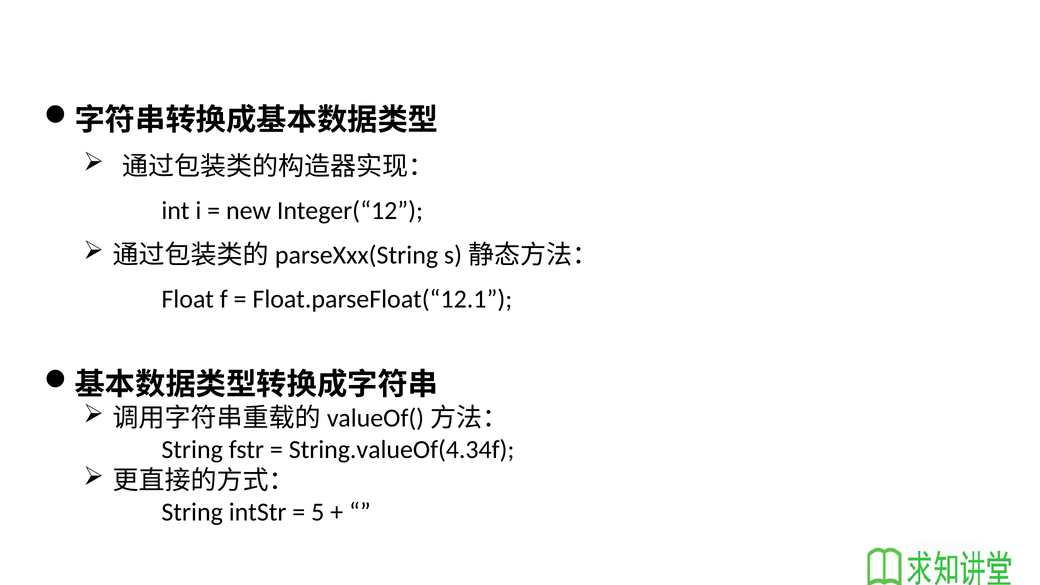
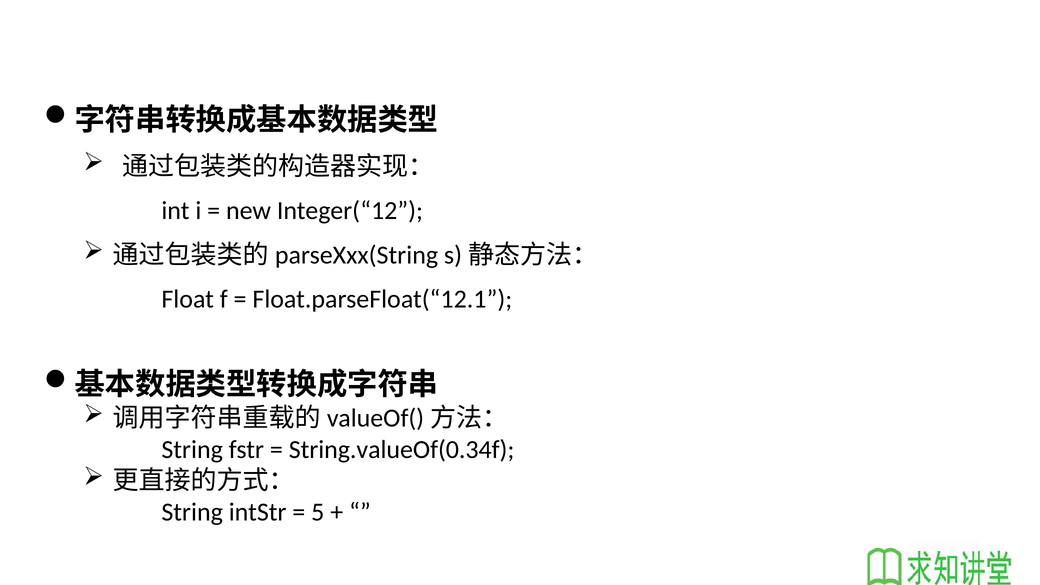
String.valueOf(4.34f: String.valueOf(4.34f -> String.valueOf(0.34f
